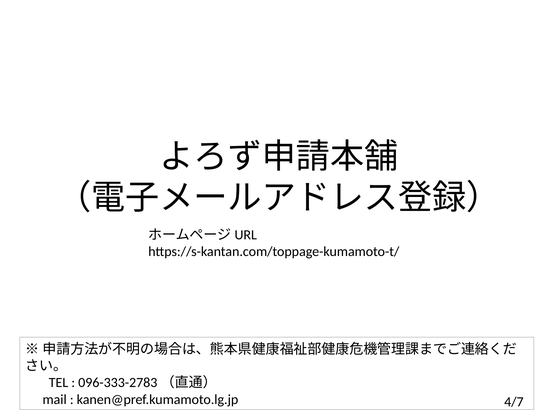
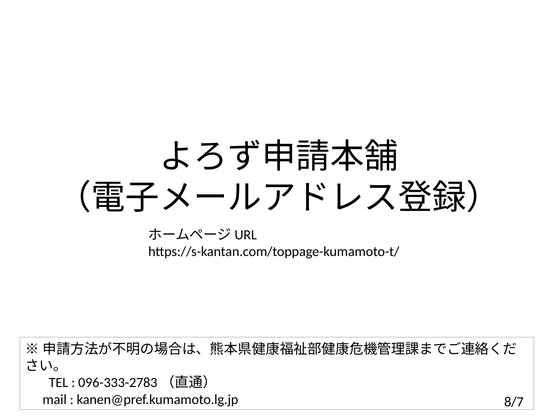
4/7: 4/7 -> 8/7
